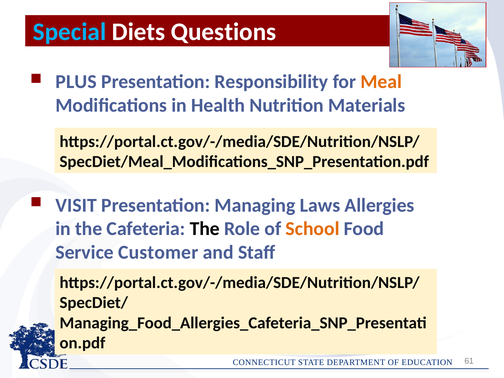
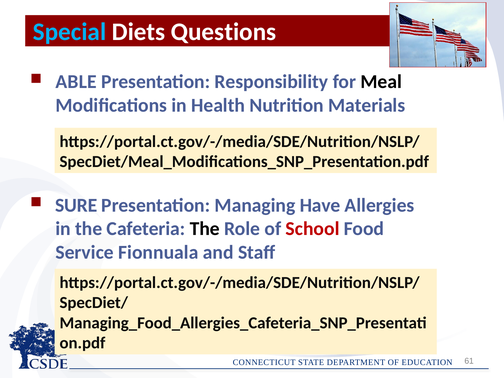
PLUS: PLUS -> ABLE
Meal colour: orange -> black
VISIT: VISIT -> SURE
Laws: Laws -> Have
School colour: orange -> red
Customer: Customer -> Fionnuala
